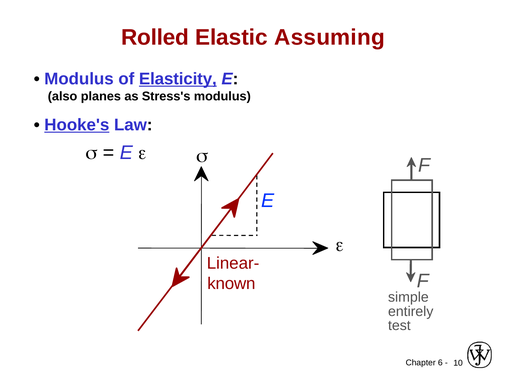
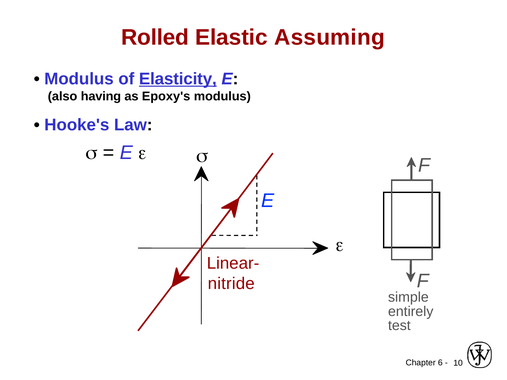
planes: planes -> having
Stress's: Stress's -> Epoxy's
Hooke's underline: present -> none
known: known -> nitride
